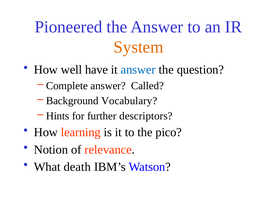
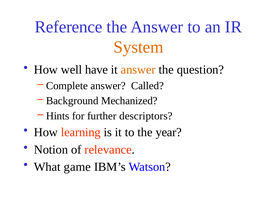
Pioneered: Pioneered -> Reference
answer at (138, 70) colour: blue -> orange
Vocabulary: Vocabulary -> Mechanized
pico: pico -> year
death: death -> game
